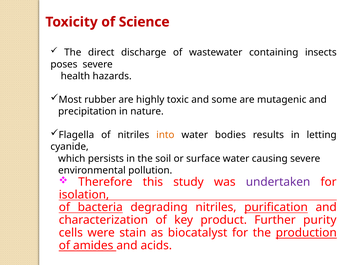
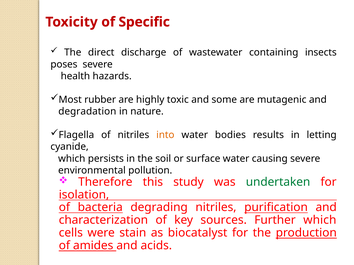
Science: Science -> Specific
precipitation: precipitation -> degradation
undertaken colour: purple -> green
product: product -> sources
Further purity: purity -> which
